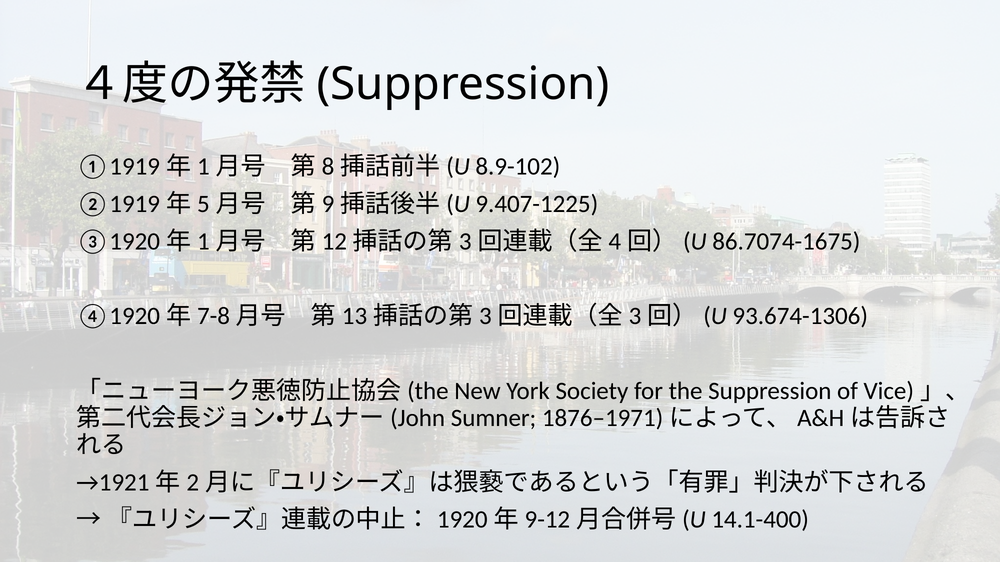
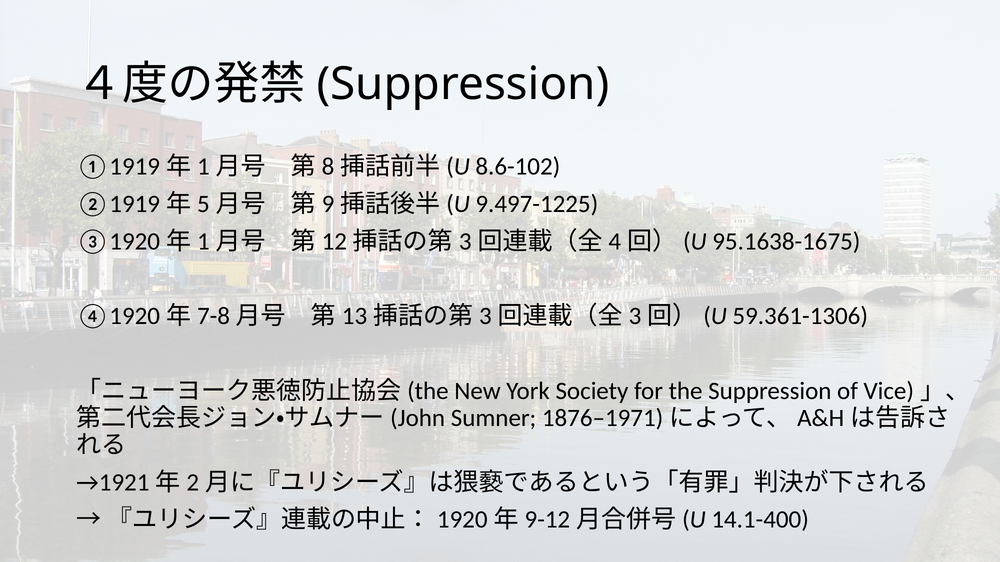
8.9-102: 8.9-102 -> 8.6-102
9.407-1225: 9.407-1225 -> 9.497-1225
86.7074-1675: 86.7074-1675 -> 95.1638-1675
93.674-1306: 93.674-1306 -> 59.361-1306
